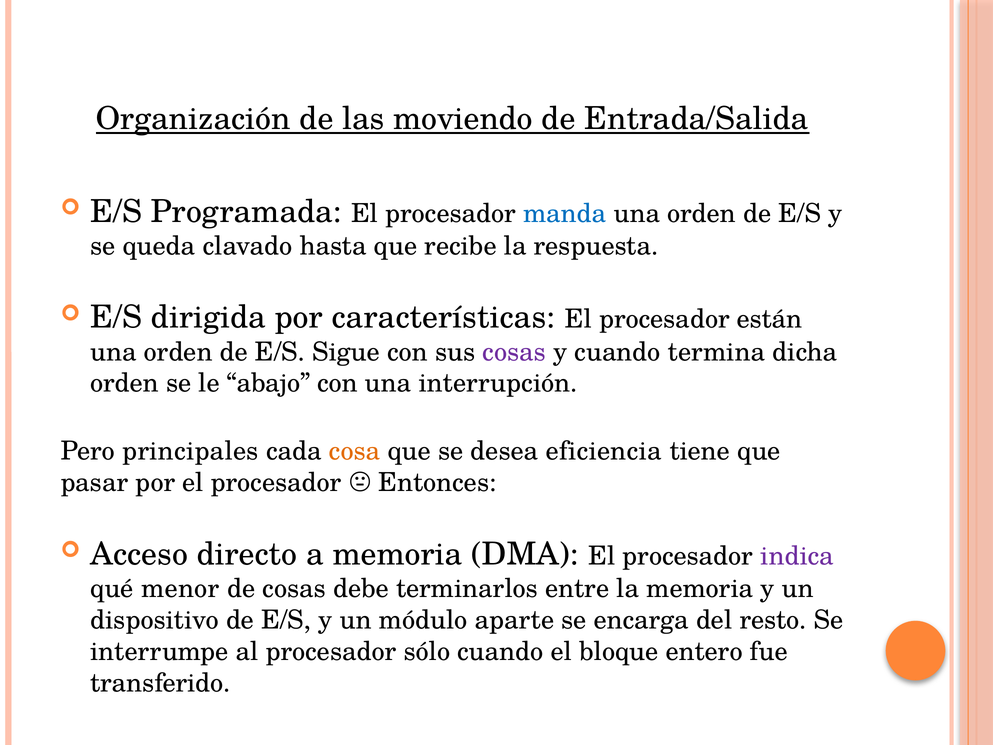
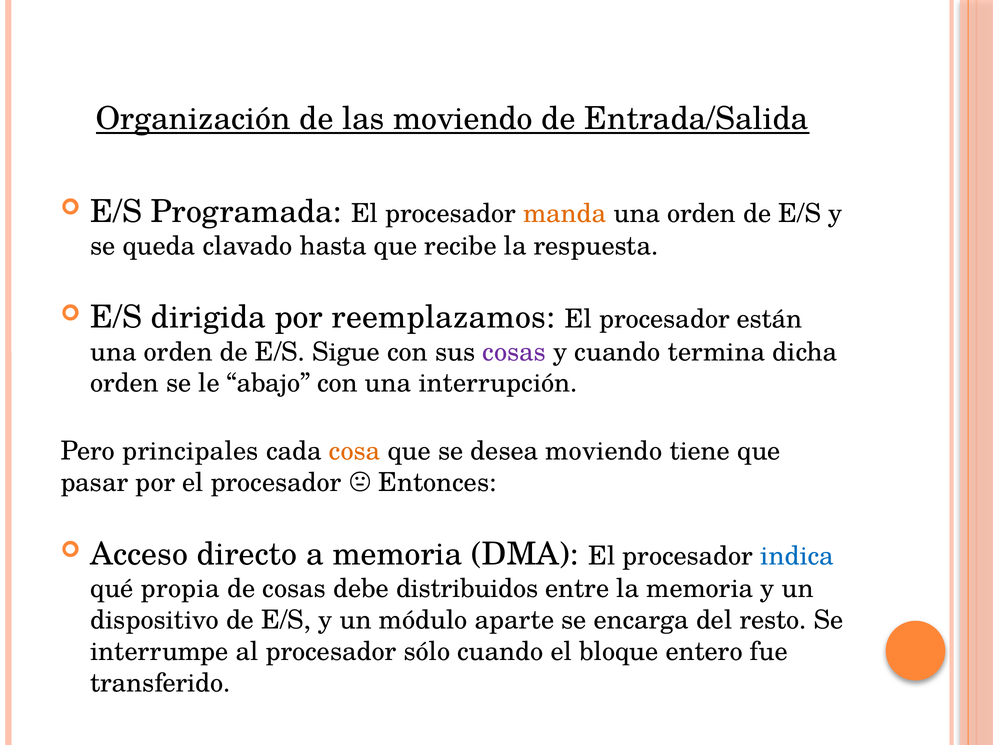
manda colour: blue -> orange
características: características -> reemplazamos
desea eficiencia: eficiencia -> moviendo
indica colour: purple -> blue
menor: menor -> propia
terminarlos: terminarlos -> distribuidos
